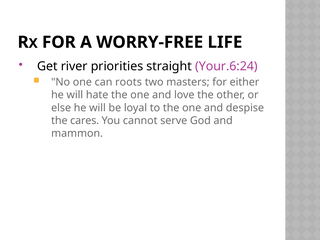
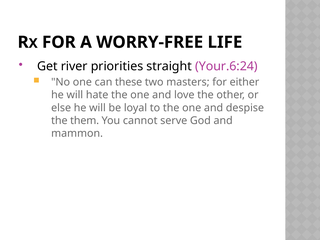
roots: roots -> these
cares: cares -> them
